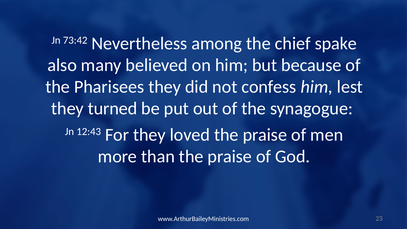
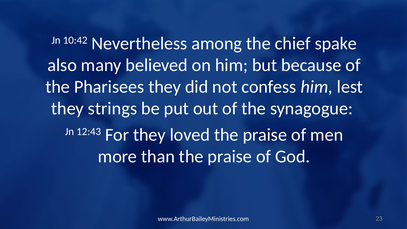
73:42: 73:42 -> 10:42
turned: turned -> strings
